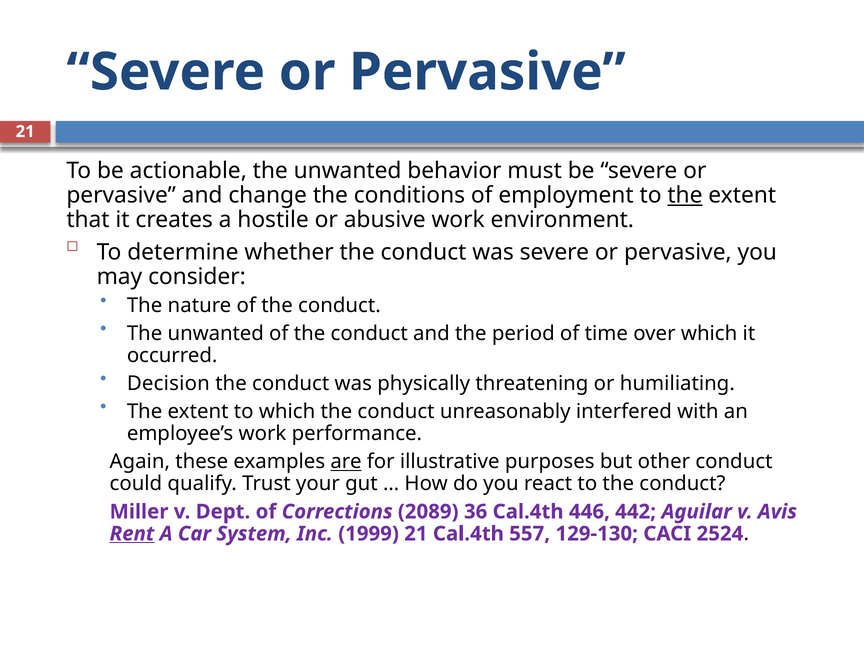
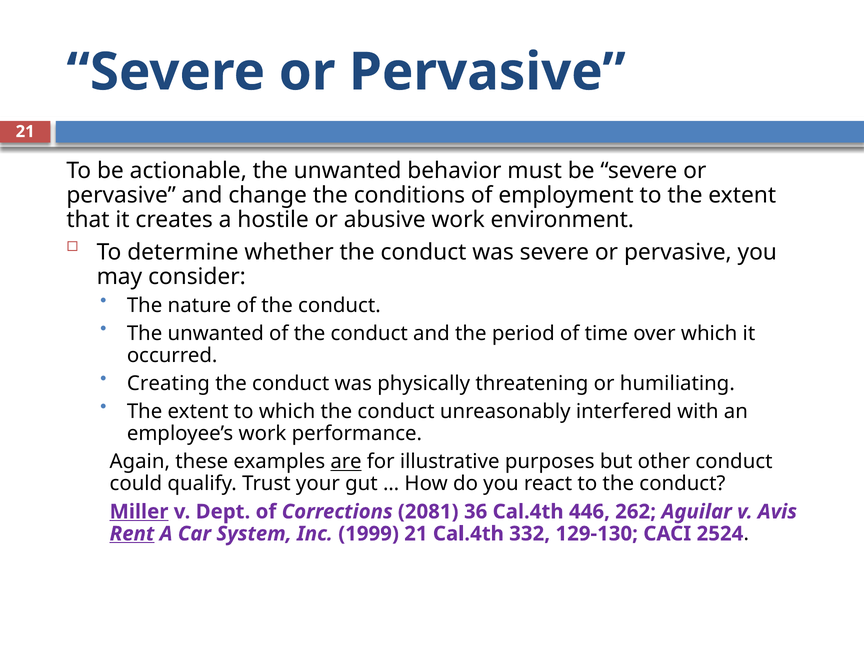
the at (685, 195) underline: present -> none
Decision: Decision -> Creating
Miller underline: none -> present
2089: 2089 -> 2081
442: 442 -> 262
557: 557 -> 332
